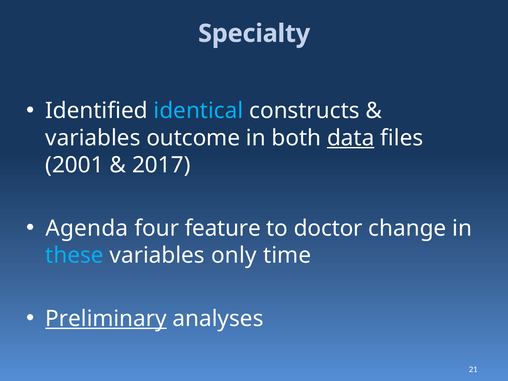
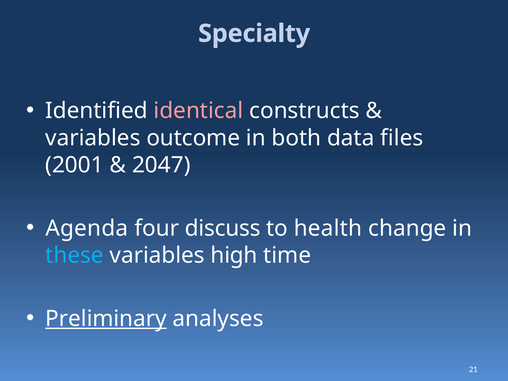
identical colour: light blue -> pink
data underline: present -> none
2017: 2017 -> 2047
feature: feature -> discuss
doctor: doctor -> health
only: only -> high
